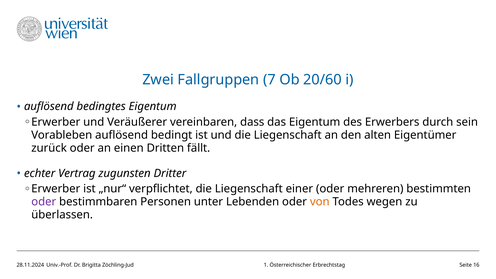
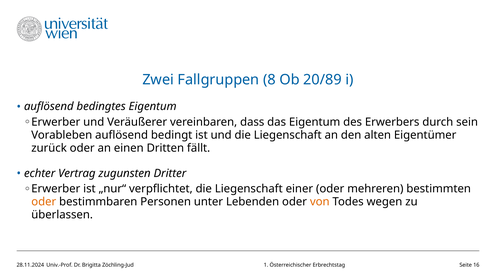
7: 7 -> 8
20/60: 20/60 -> 20/89
oder at (44, 202) colour: purple -> orange
